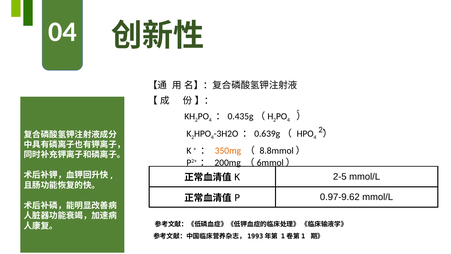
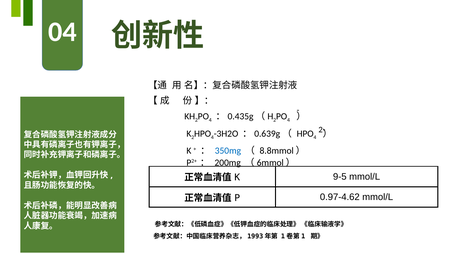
350mg colour: orange -> blue
2-5: 2-5 -> 9-5
0.97-9.62: 0.97-9.62 -> 0.97-4.62
